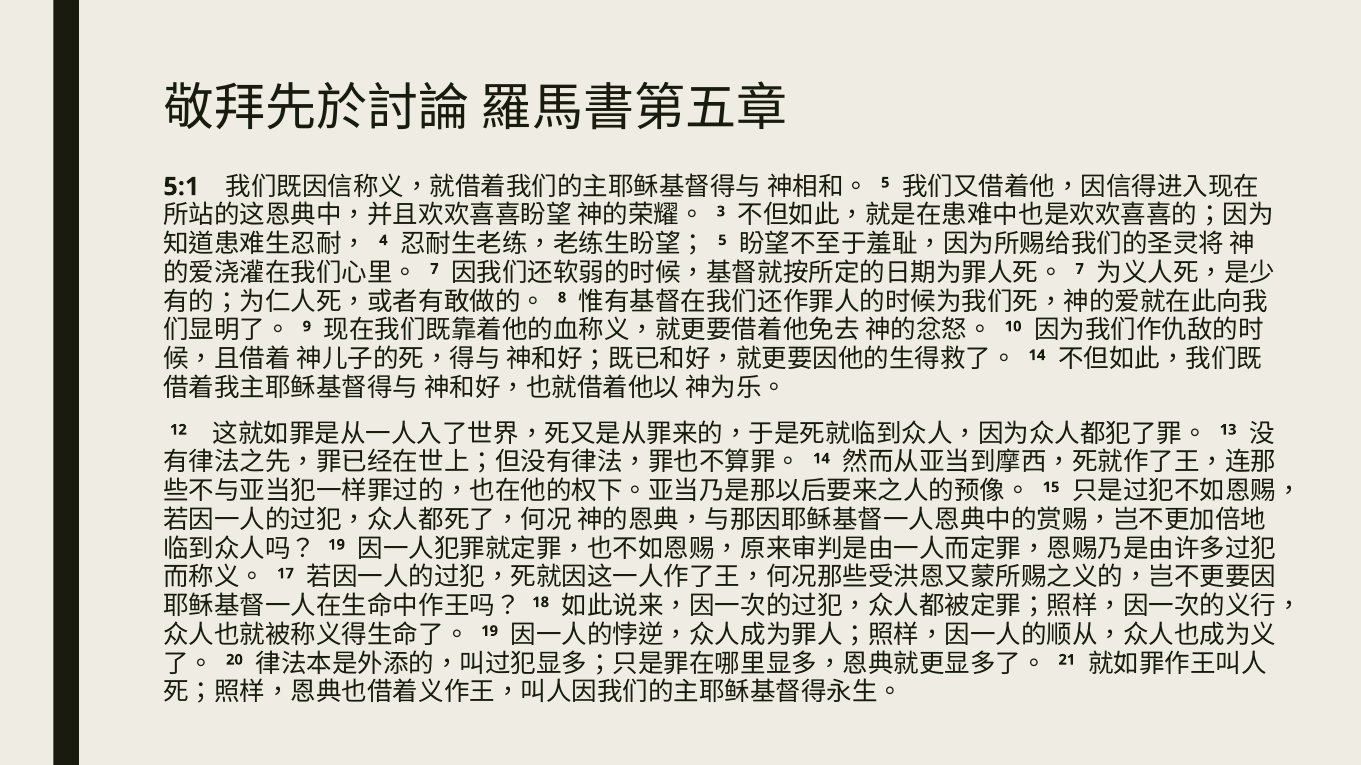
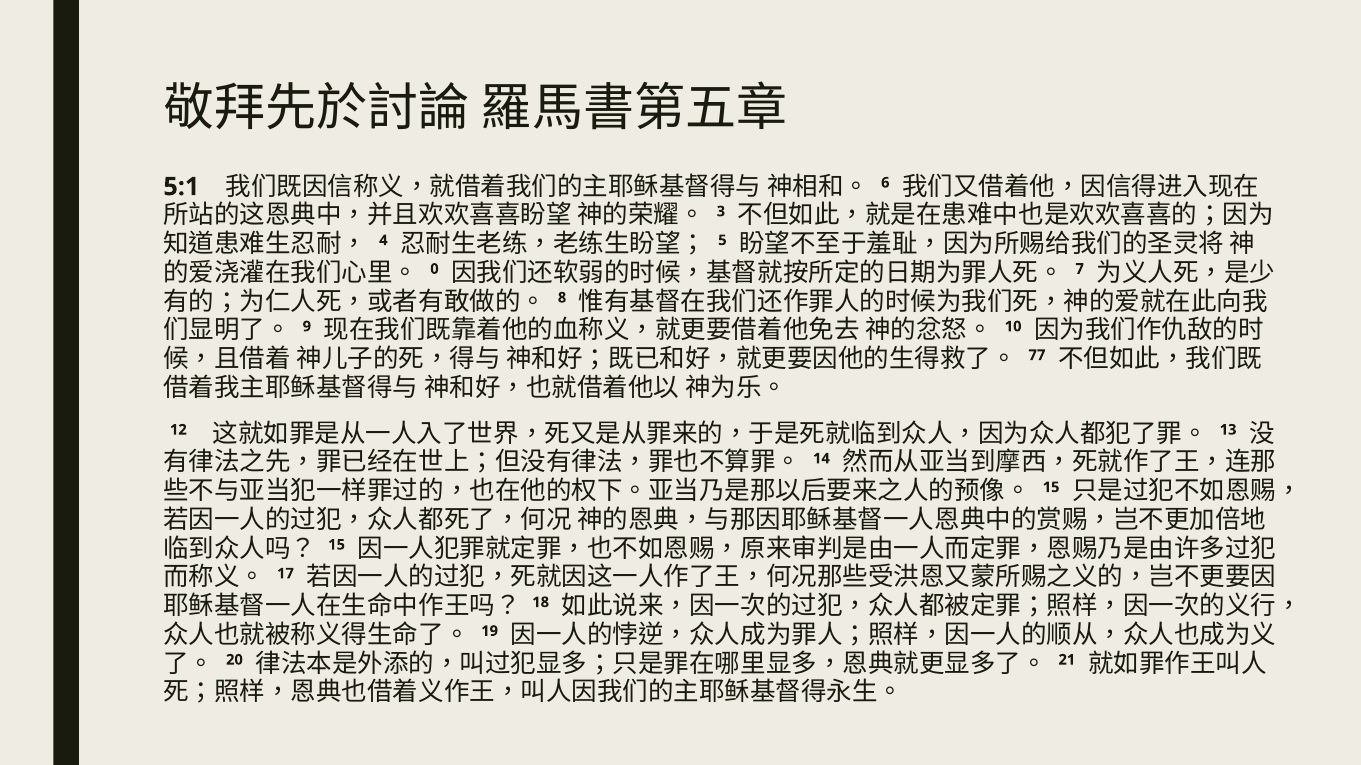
5 at (885, 183): 5 -> 6
7 at (434, 269): 7 -> 0
14 at (1037, 355): 14 -> 77
19 at (337, 545): 19 -> 15
